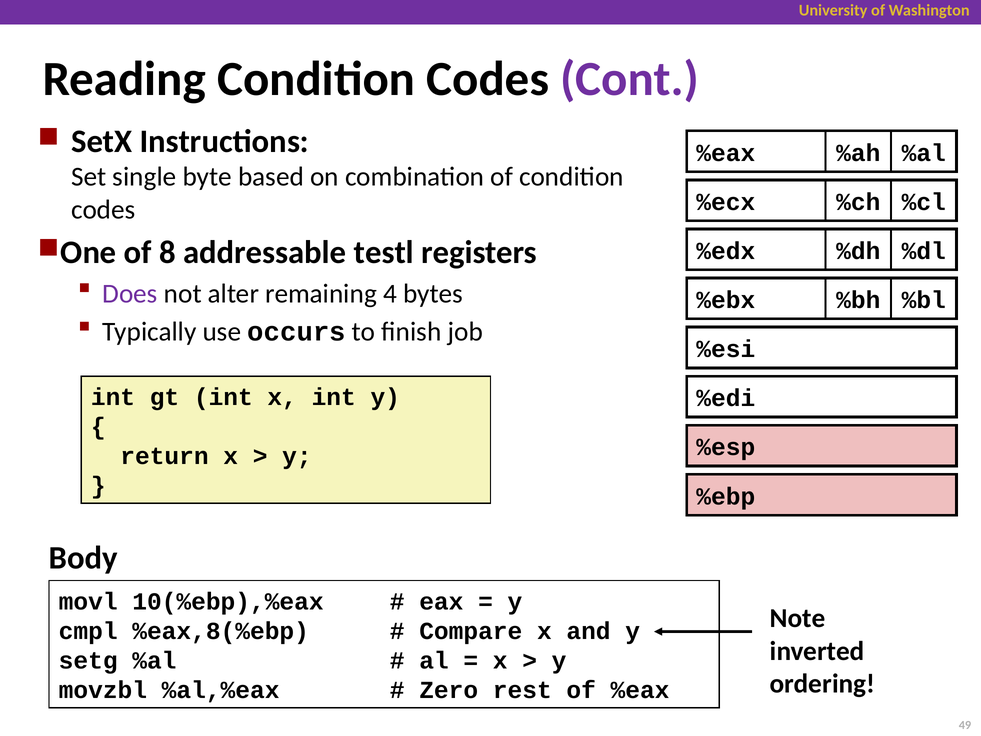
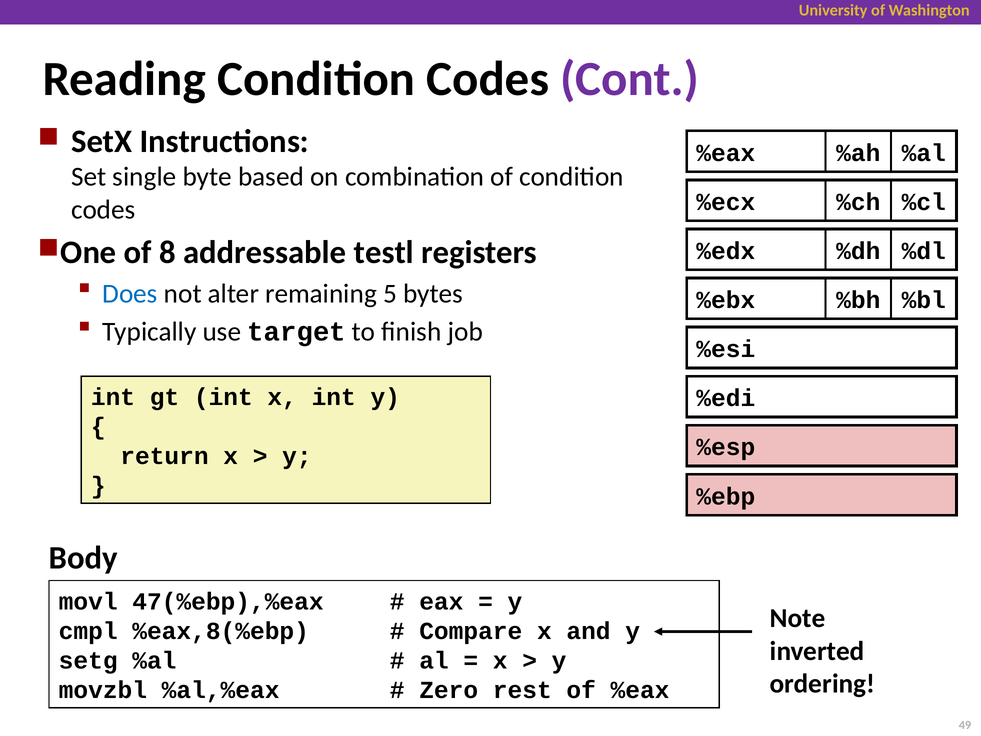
Does colour: purple -> blue
4: 4 -> 5
occurs: occurs -> target
10(%ebp),%eax: 10(%ebp),%eax -> 47(%ebp),%eax
